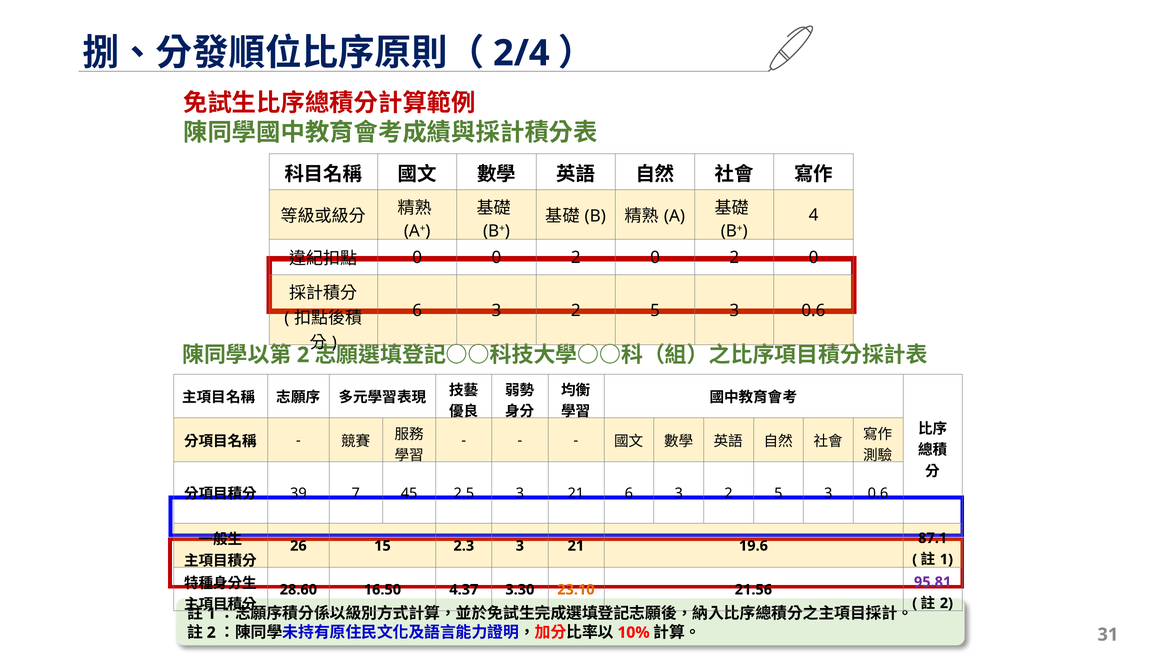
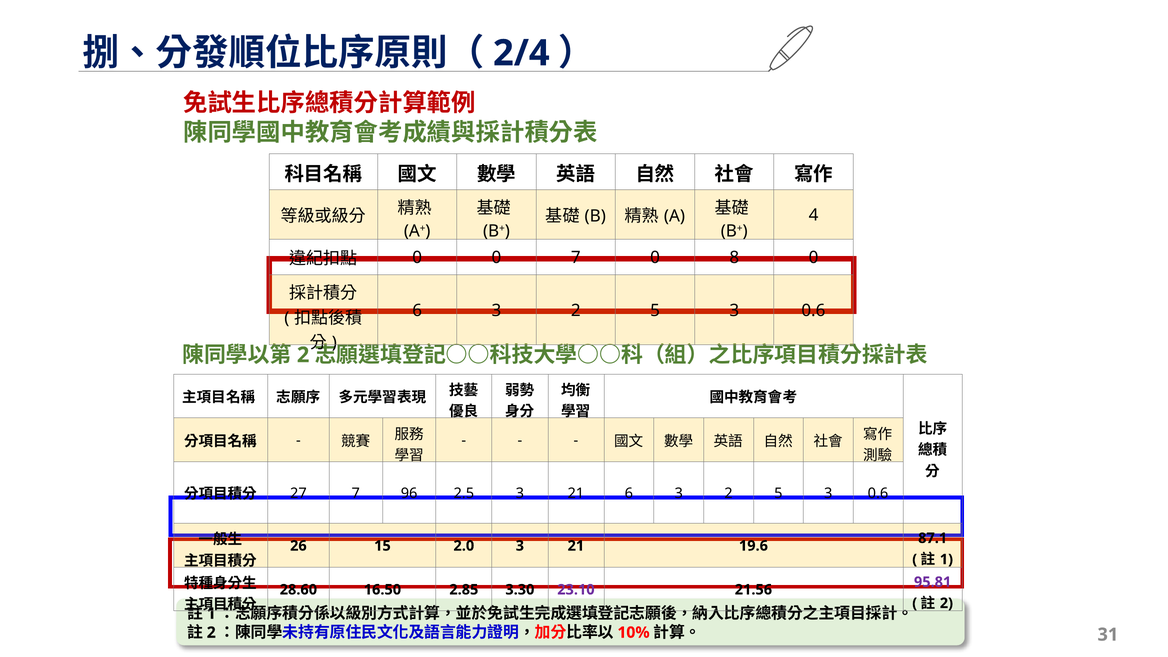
0 0 2: 2 -> 7
2 at (734, 258): 2 -> 8
39: 39 -> 27
45: 45 -> 96
2.3: 2.3 -> 2.0
4.37: 4.37 -> 2.85
23.10 colour: orange -> purple
